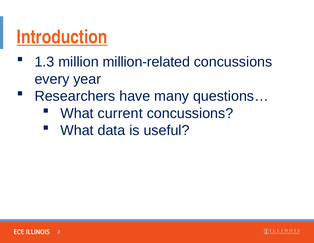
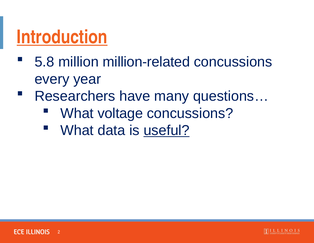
1.3: 1.3 -> 5.8
current: current -> voltage
useful underline: none -> present
